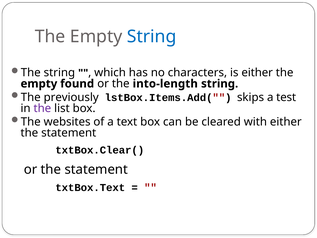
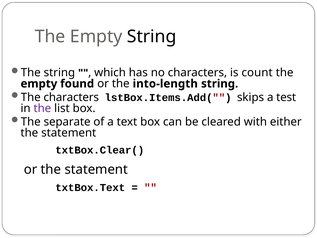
String at (152, 37) colour: blue -> black
is either: either -> count
The previously: previously -> characters
websites: websites -> separate
